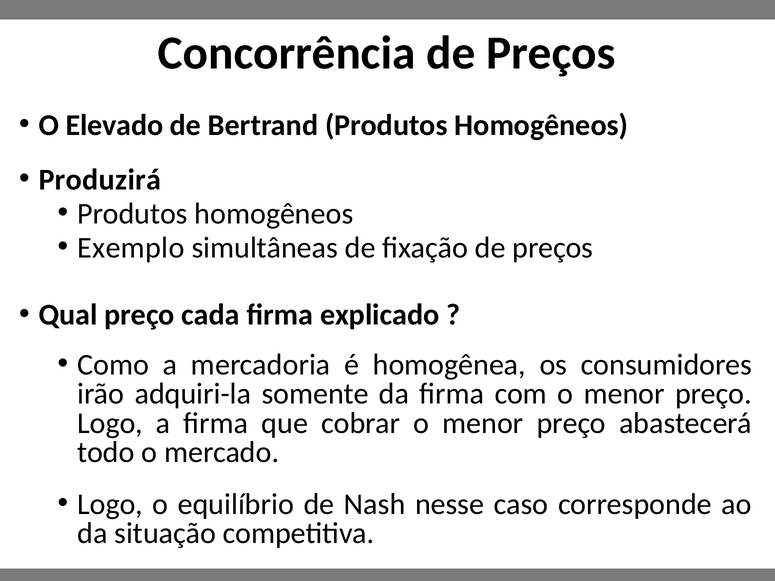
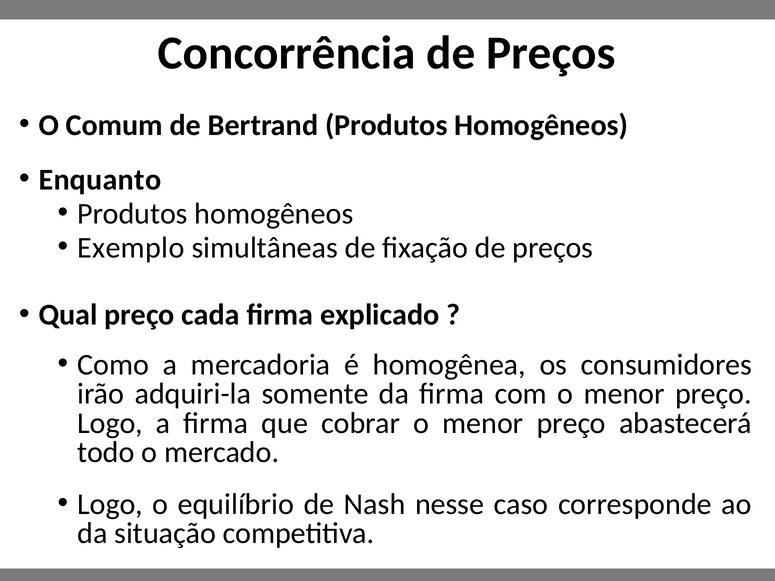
Elevado: Elevado -> Comum
Produzirá: Produzirá -> Enquanto
